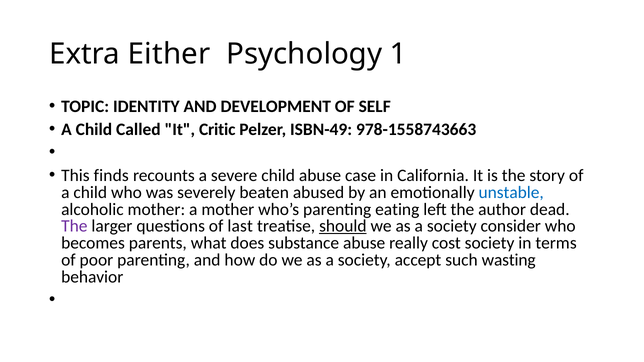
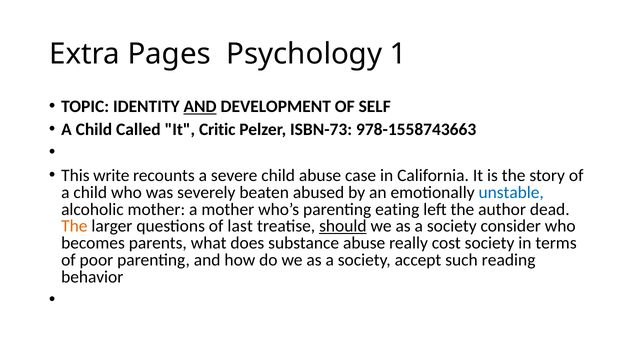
Either: Either -> Pages
AND at (200, 107) underline: none -> present
ISBN-49: ISBN-49 -> ISBN-73
finds: finds -> write
The at (74, 226) colour: purple -> orange
wasting: wasting -> reading
